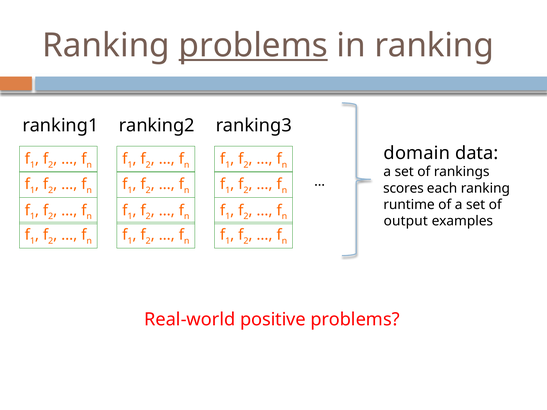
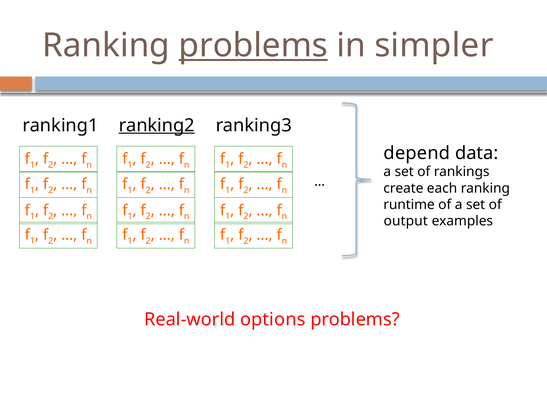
in ranking: ranking -> simpler
ranking2 underline: none -> present
domain: domain -> depend
scores: scores -> create
positive: positive -> options
